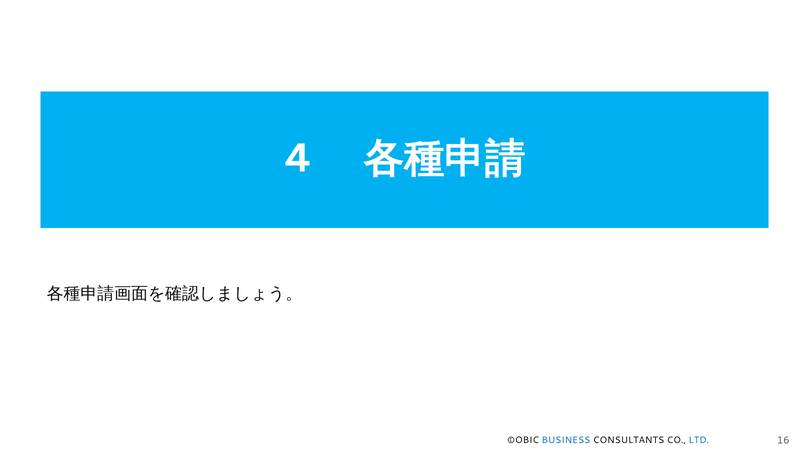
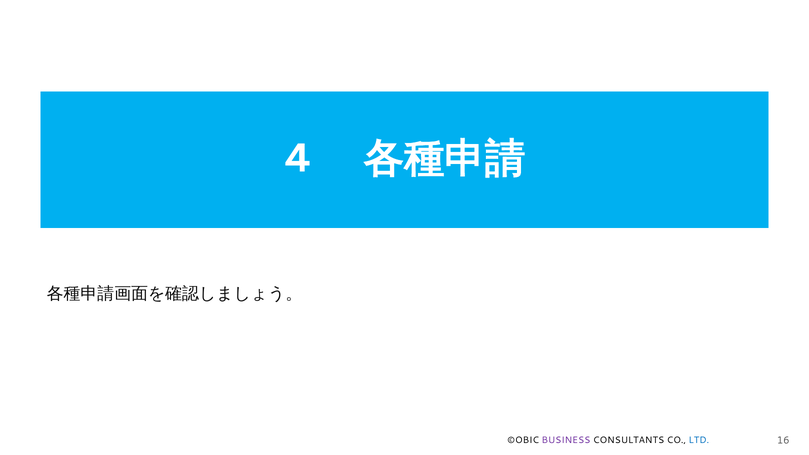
BUSINESS colour: blue -> purple
